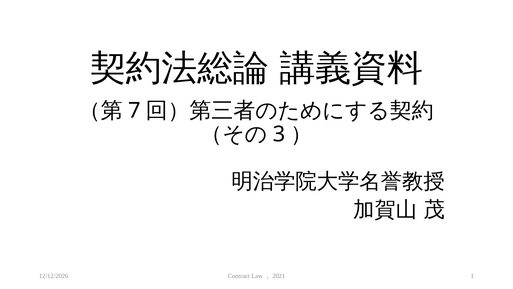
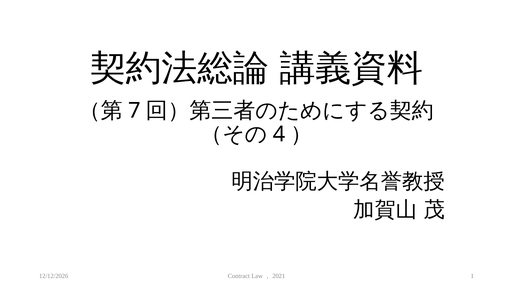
3: 3 -> 4
